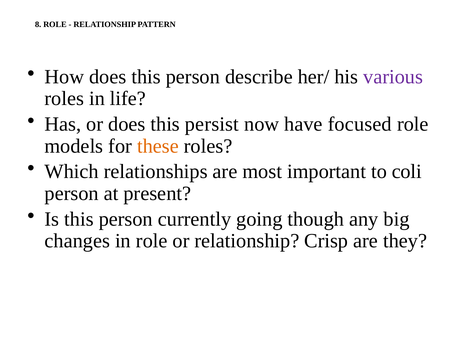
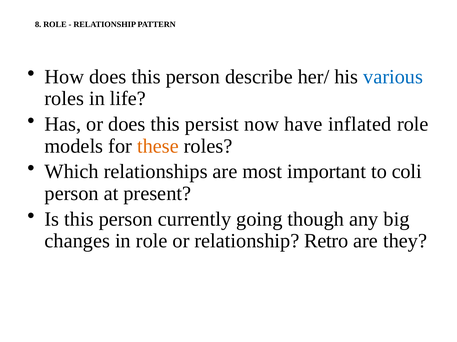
various colour: purple -> blue
focused: focused -> inflated
Crisp: Crisp -> Retro
